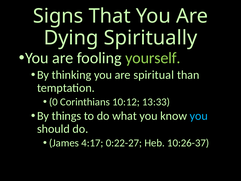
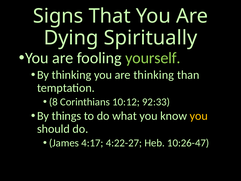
are spiritual: spiritual -> thinking
0: 0 -> 8
13:33: 13:33 -> 92:33
you at (199, 116) colour: light blue -> yellow
0:22-27: 0:22-27 -> 4:22-27
10:26-37: 10:26-37 -> 10:26-47
